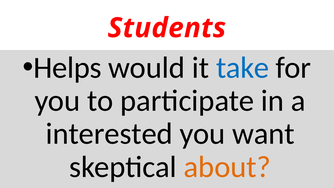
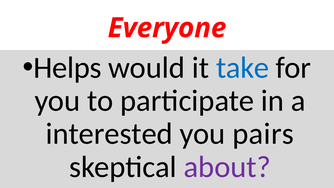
Students: Students -> Everyone
want: want -> pairs
about colour: orange -> purple
